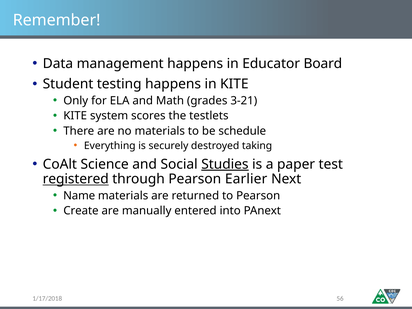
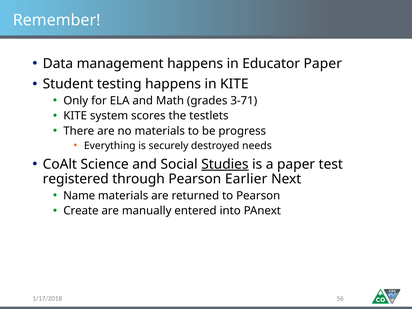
Educator Board: Board -> Paper
3-21: 3-21 -> 3-71
schedule: schedule -> progress
taking: taking -> needs
registered underline: present -> none
